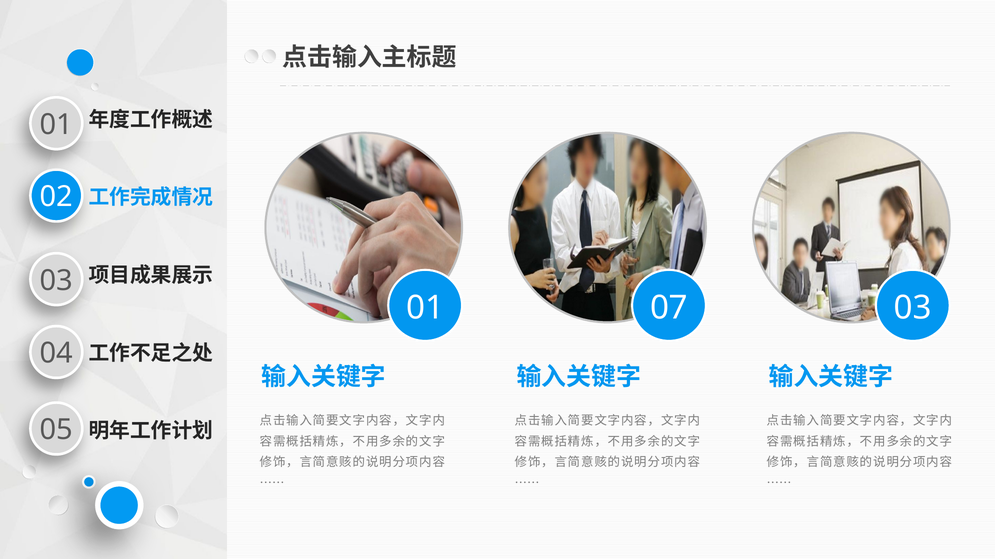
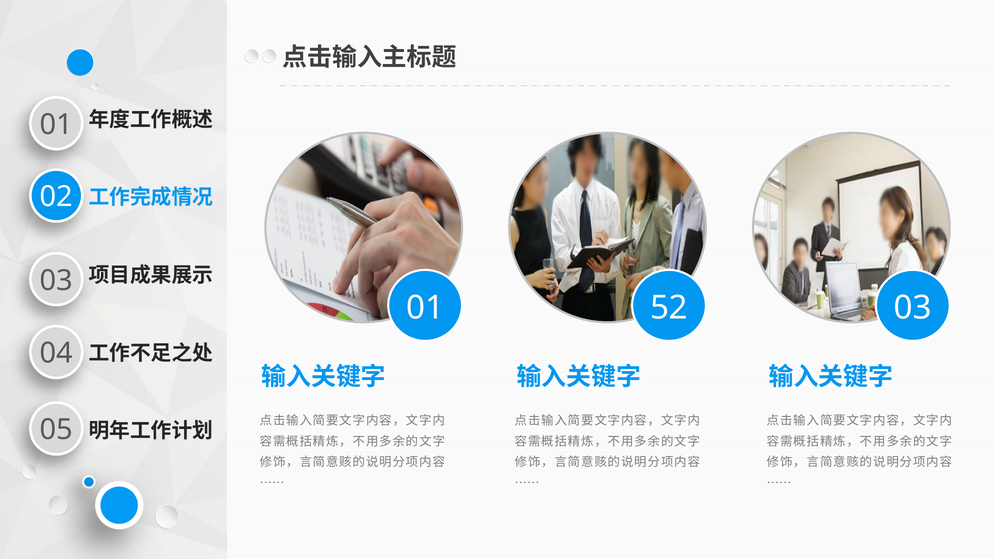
07: 07 -> 52
